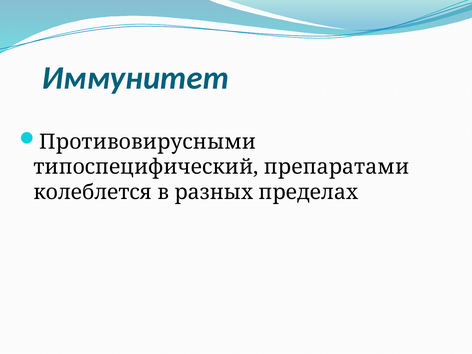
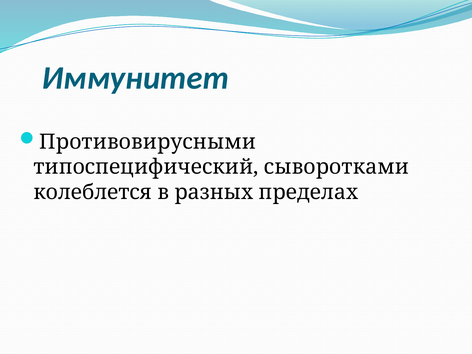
препаратами: препаратами -> сыворотками
